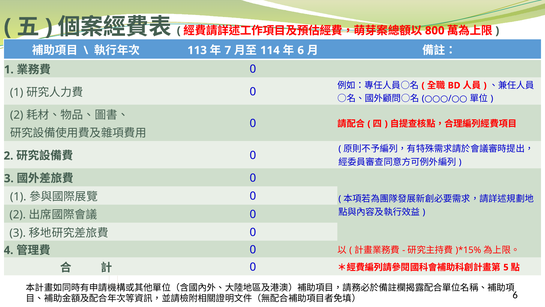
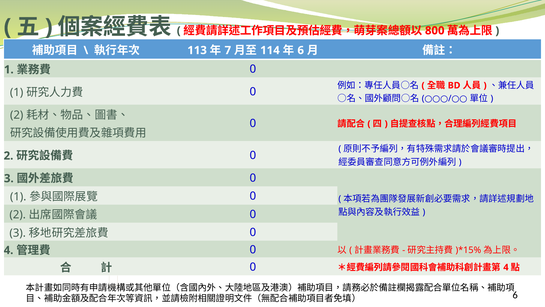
5 at (506, 267): 5 -> 4
